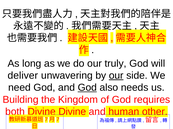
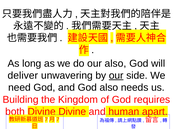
our truly: truly -> also
God at (87, 88) underline: present -> none
other: other -> apart
